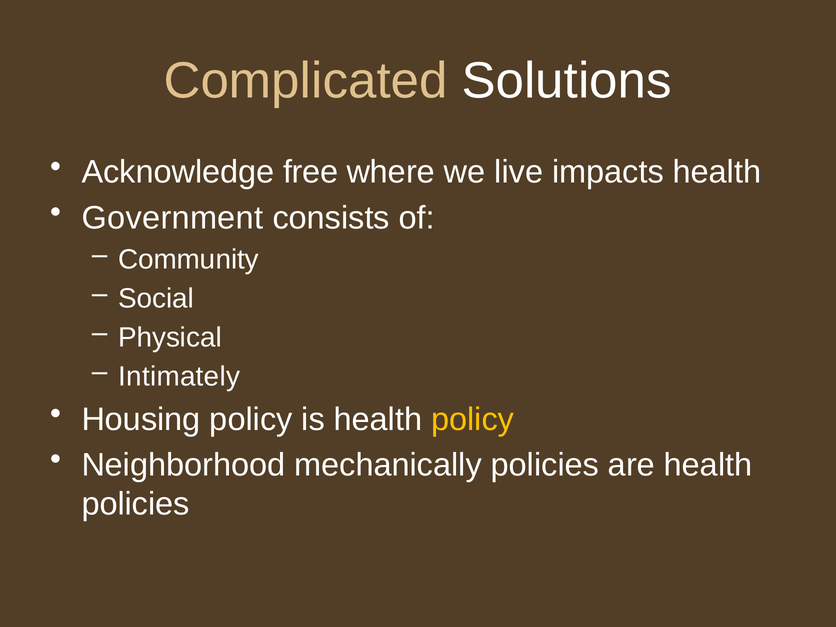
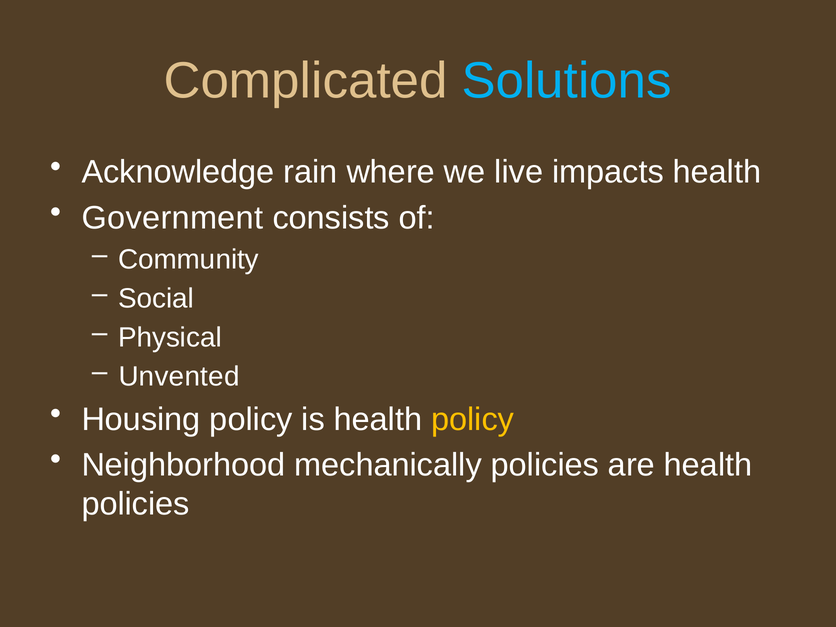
Solutions colour: white -> light blue
free: free -> rain
Intimately: Intimately -> Unvented
